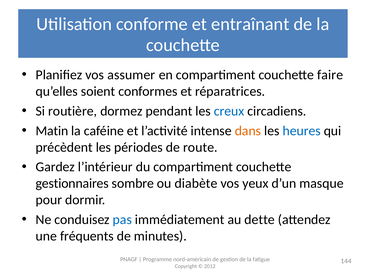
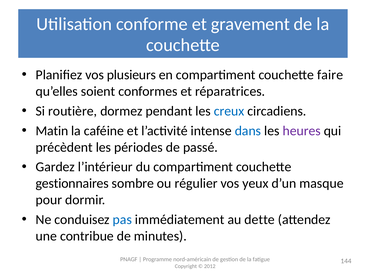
entraînant: entraînant -> gravement
assumer: assumer -> plusieurs
dans colour: orange -> blue
heures colour: blue -> purple
route: route -> passé
diabète: diabète -> régulier
fréquents: fréquents -> contribue
